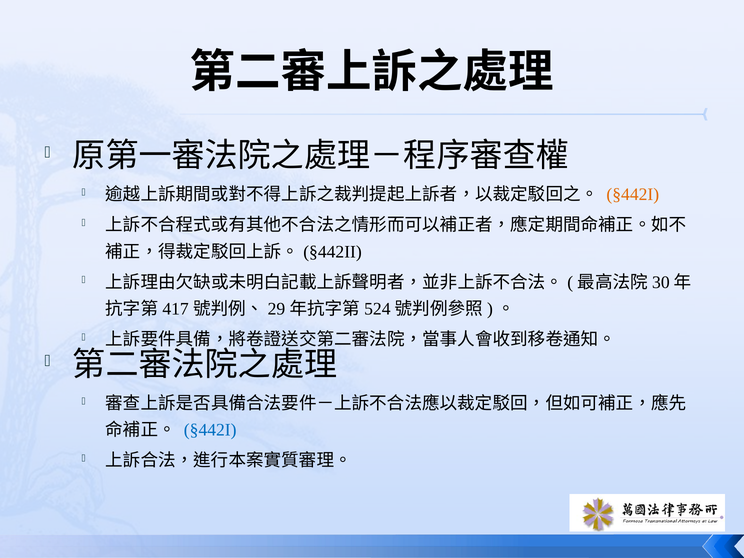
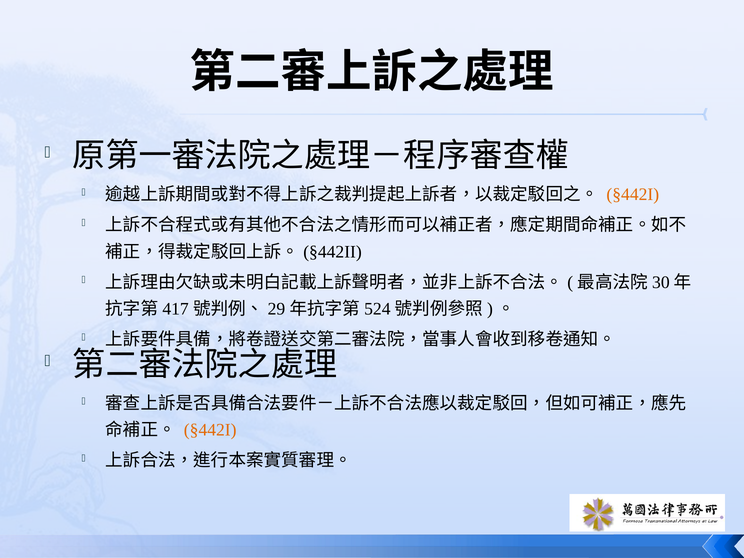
§442I at (210, 430) colour: blue -> orange
